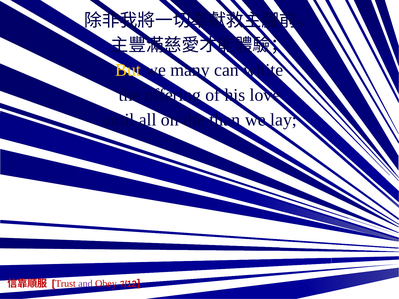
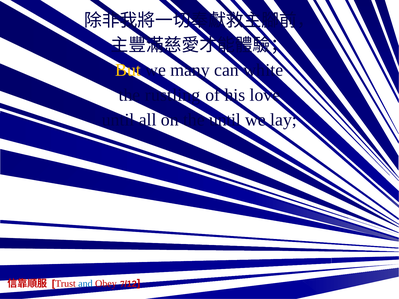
offering: offering -> rustling
the than: than -> until
and colour: purple -> blue
